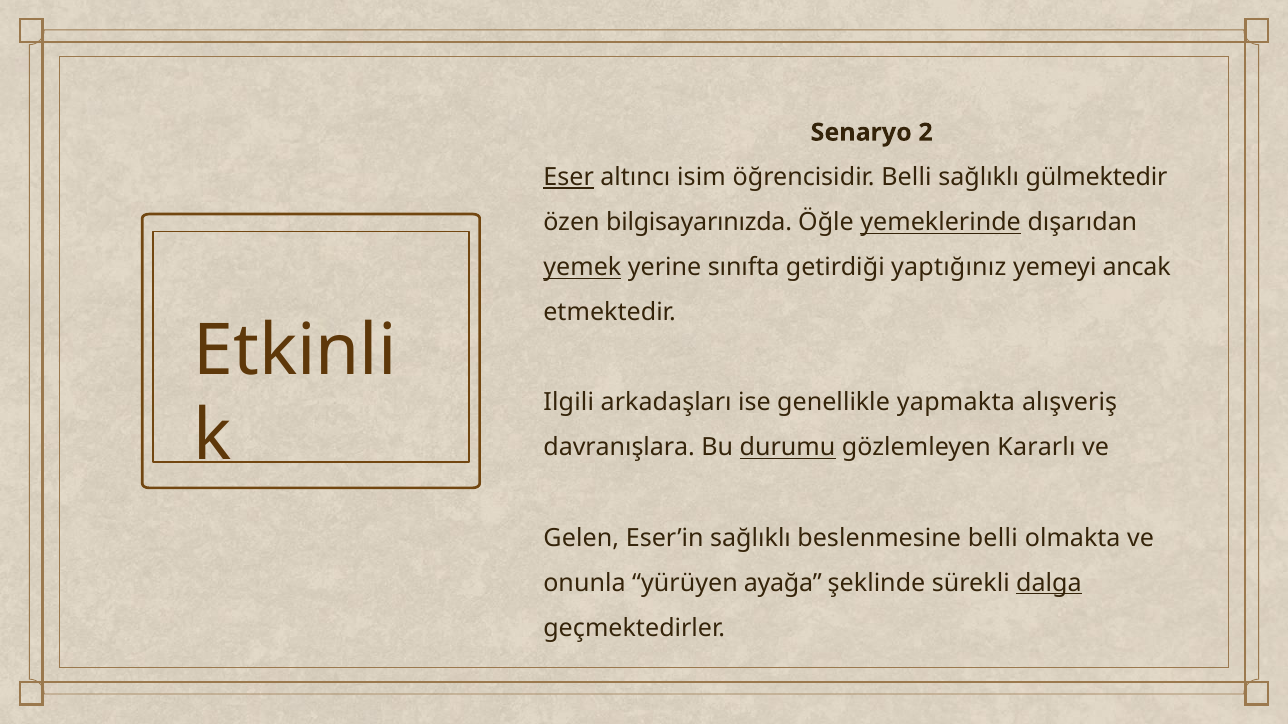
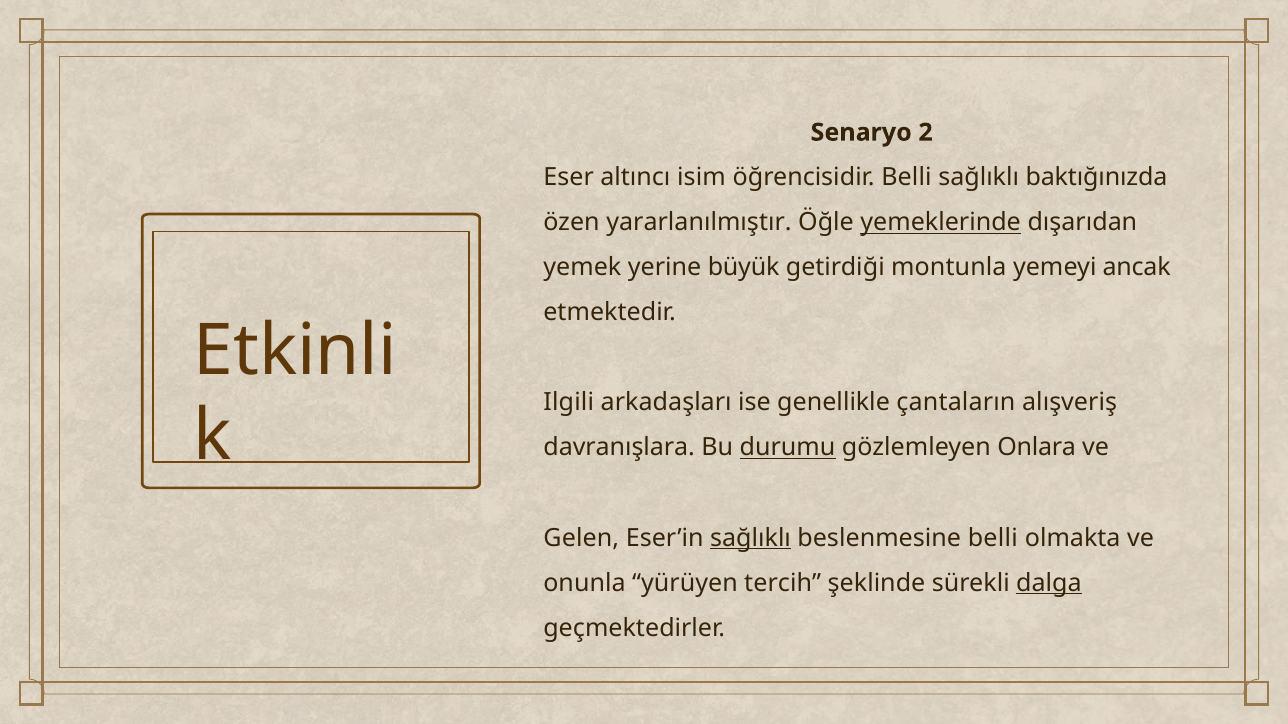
Eser underline: present -> none
gülmektedir: gülmektedir -> baktığınızda
bilgisayarınızda: bilgisayarınızda -> yararlanılmıştır
yemek underline: present -> none
sınıfta: sınıfta -> büyük
yaptığınız: yaptığınız -> montunla
yapmakta: yapmakta -> çantaların
Kararlı: Kararlı -> Onlara
sağlıklı at (751, 538) underline: none -> present
ayağa: ayağa -> tercih
